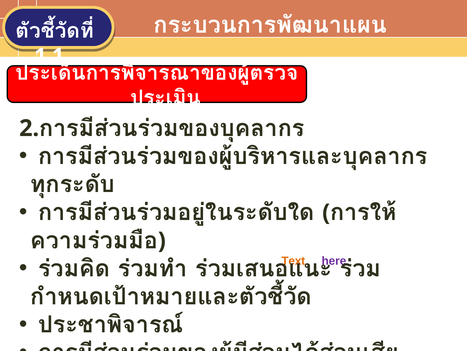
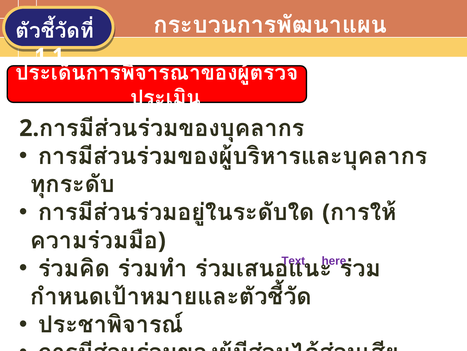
Text at (293, 260) colour: orange -> purple
